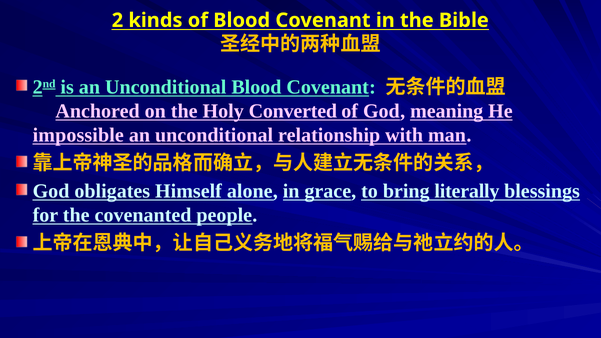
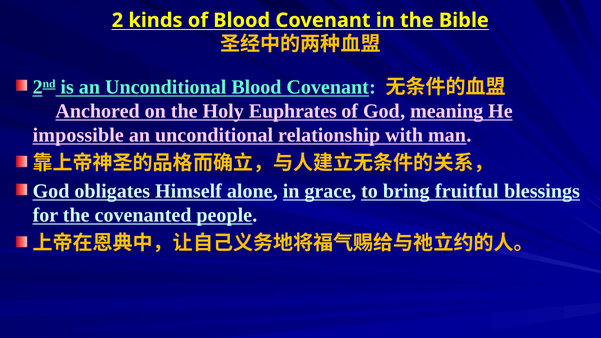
Converted: Converted -> Euphrates
literally: literally -> fruitful
